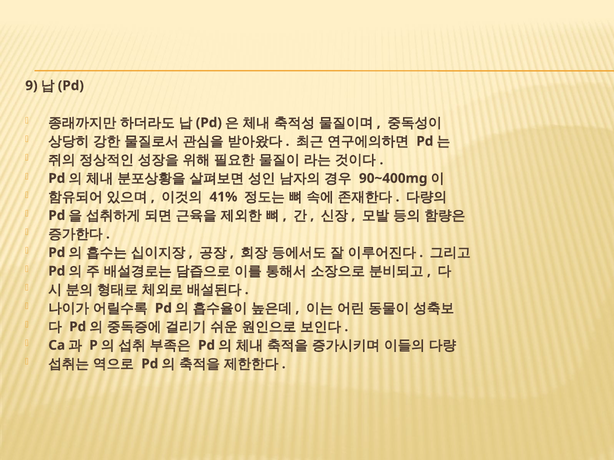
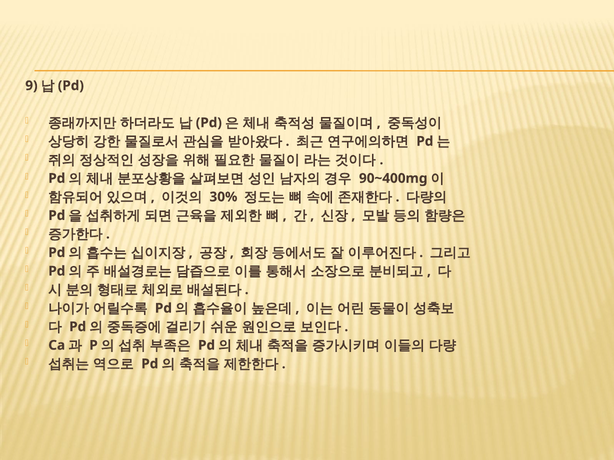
41%: 41% -> 30%
